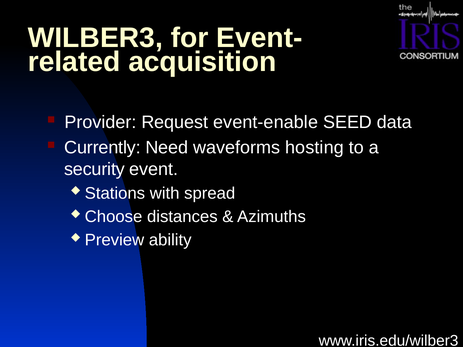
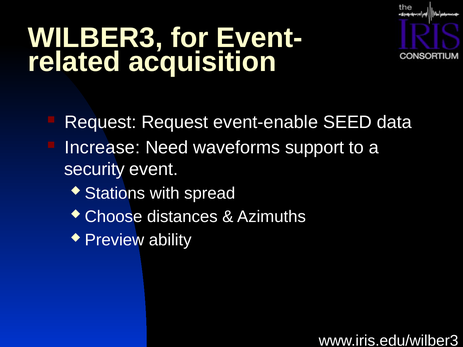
Provider at (100, 122): Provider -> Request
Currently: Currently -> Increase
hosting: hosting -> support
